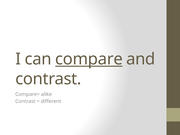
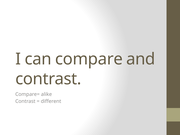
compare underline: present -> none
